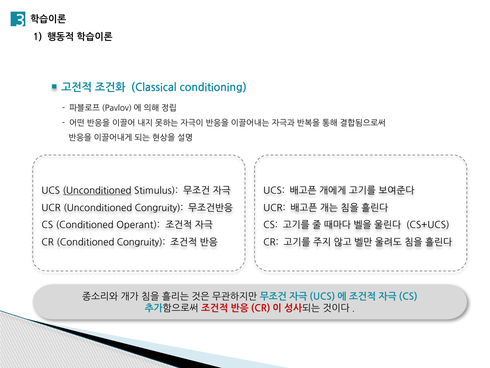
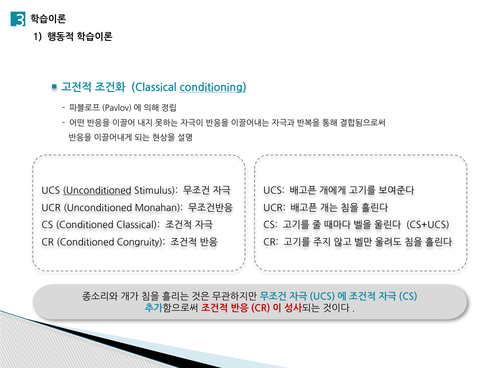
conditioning underline: none -> present
Unconditioned Congruity: Congruity -> Monahan
Conditioned Operant: Operant -> Classical
